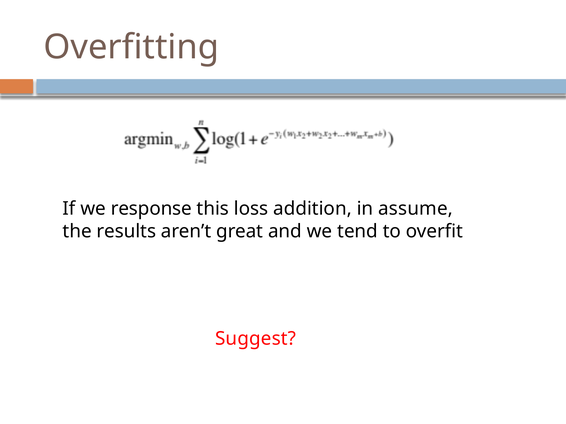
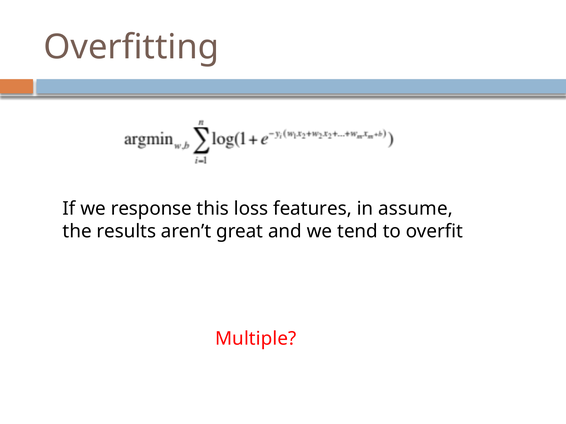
addition: addition -> features
Suggest: Suggest -> Multiple
